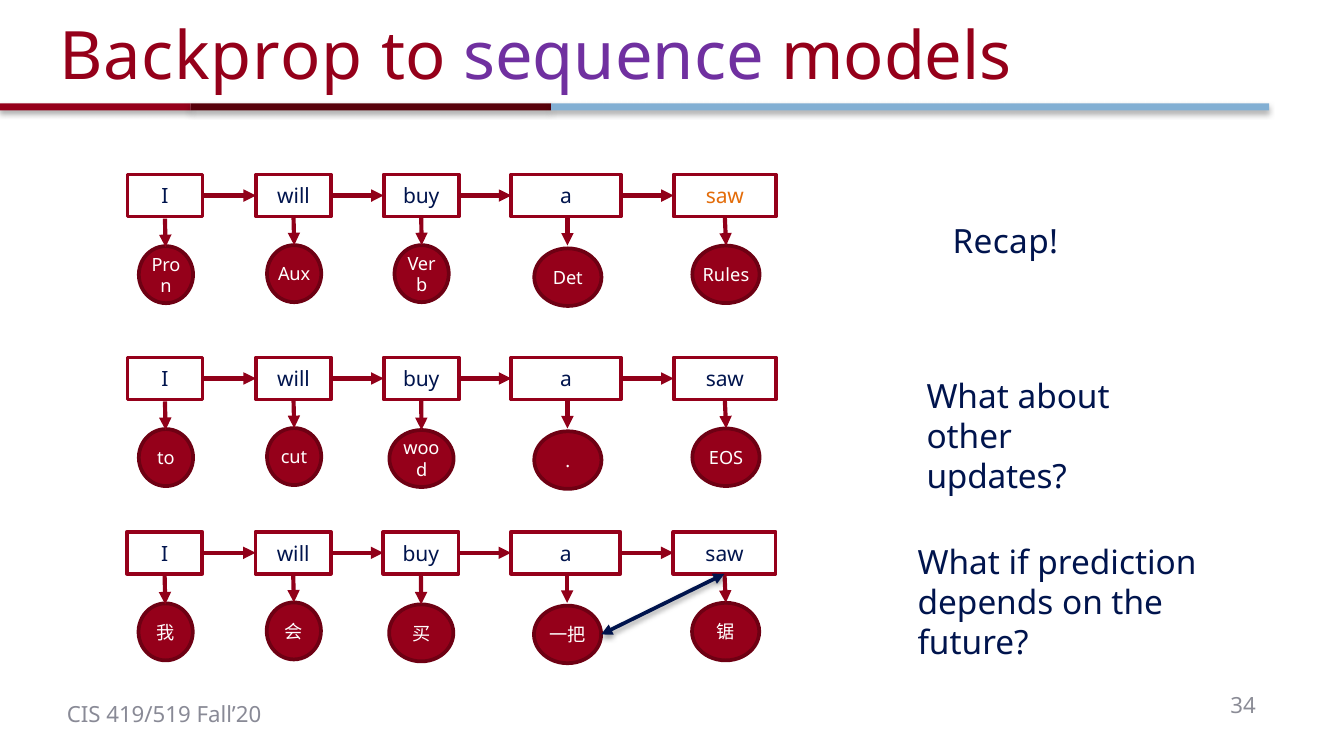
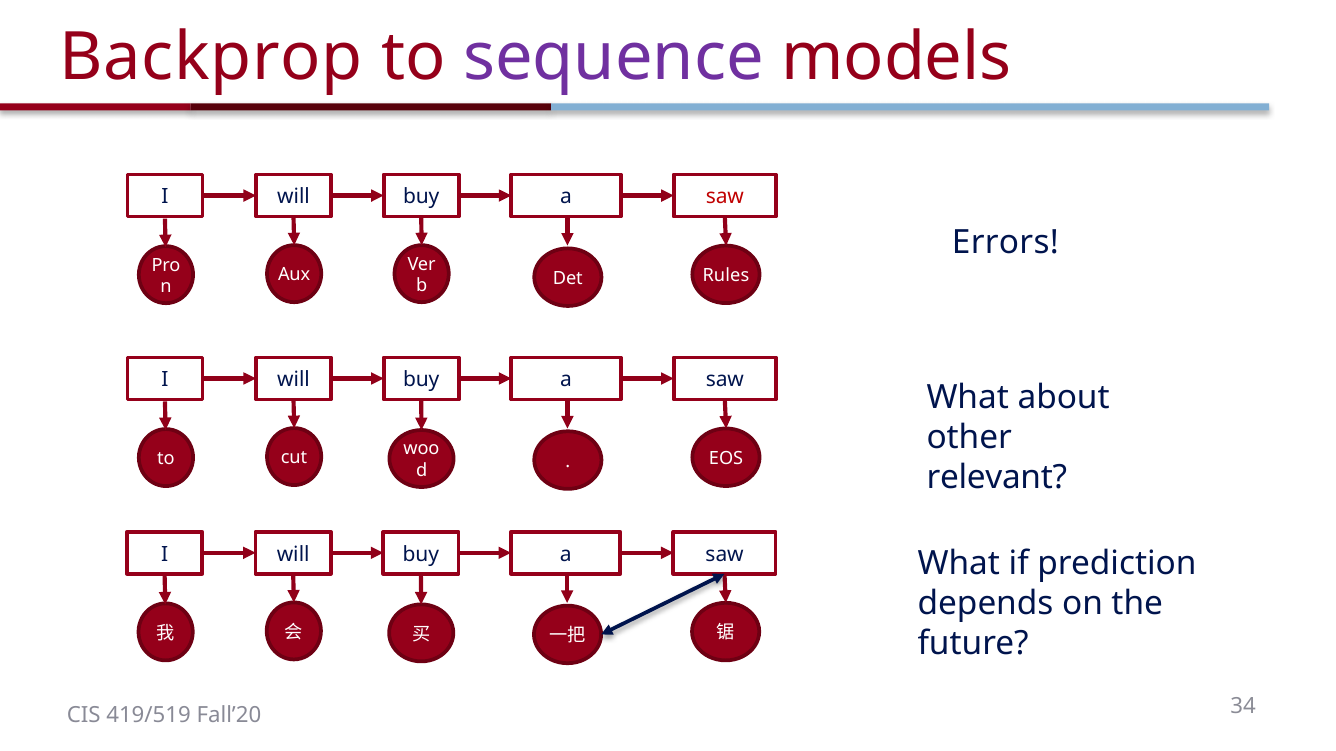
saw at (725, 197) colour: orange -> red
Recap: Recap -> Errors
updates: updates -> relevant
